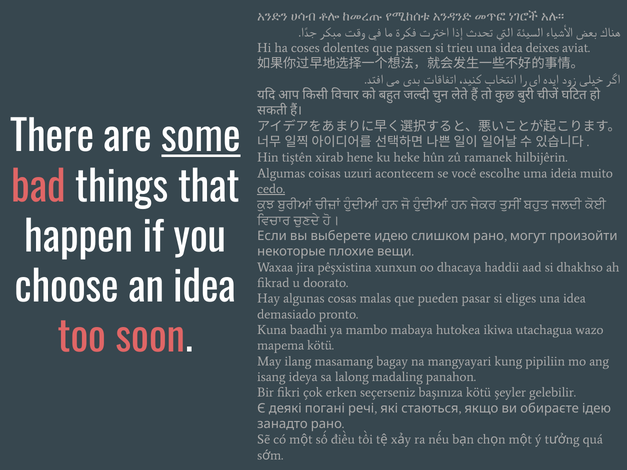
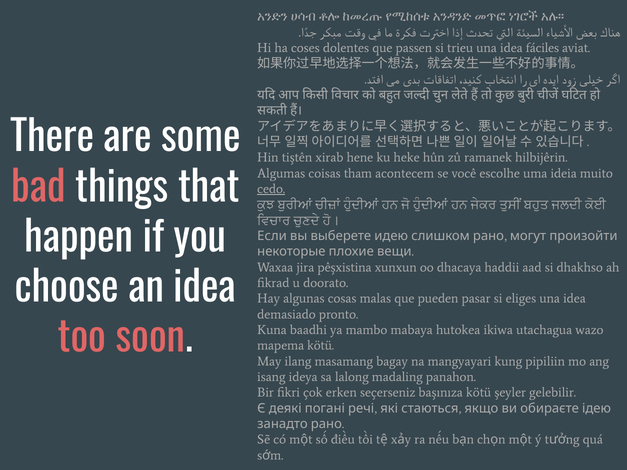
deixes: deixes -> fáciles
some underline: present -> none
uzuri: uzuri -> tham
